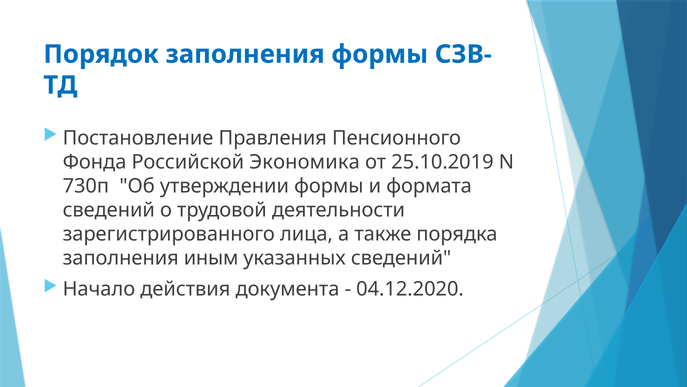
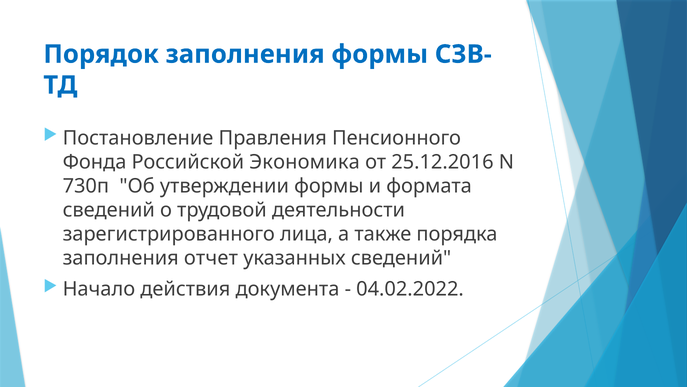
25.10.2019: 25.10.2019 -> 25.12.2016
иным: иным -> отчет
04.12.2020: 04.12.2020 -> 04.02.2022
